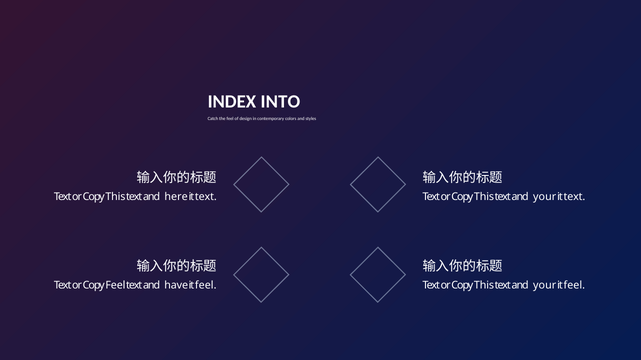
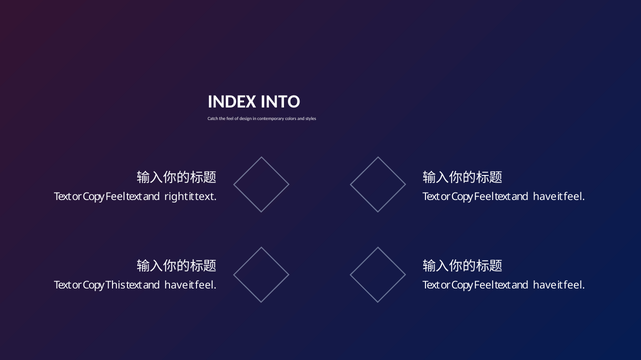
This at (115, 197): This -> Feel
here: here -> right
This at (484, 197): This -> Feel
your at (545, 197): your -> have
text at (574, 197): text -> feel
Copy Feel: Feel -> This
This at (484, 285): This -> Feel
your at (545, 285): your -> have
